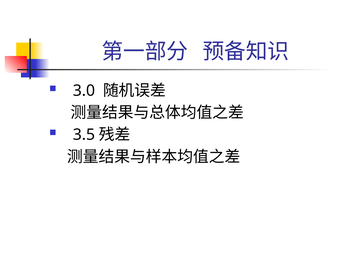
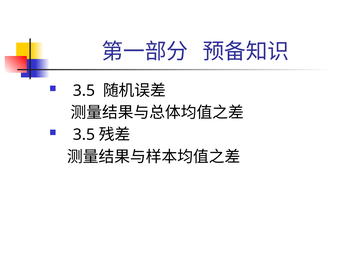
3.0 at (84, 90): 3.0 -> 3.5
